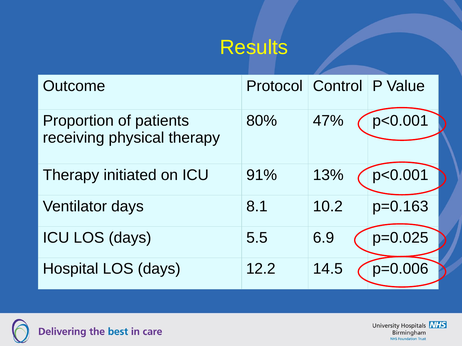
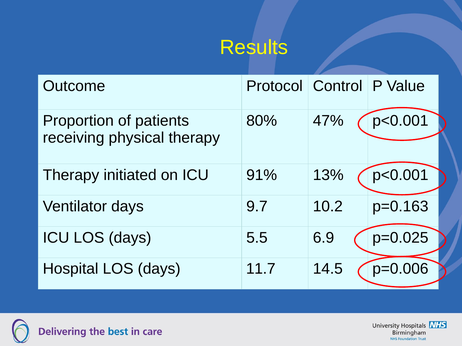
8.1: 8.1 -> 9.7
12.2: 12.2 -> 11.7
